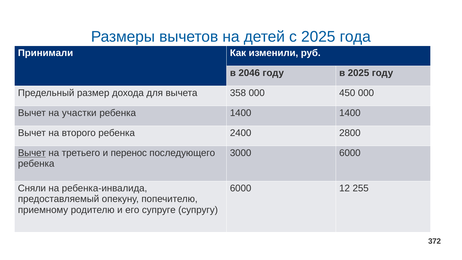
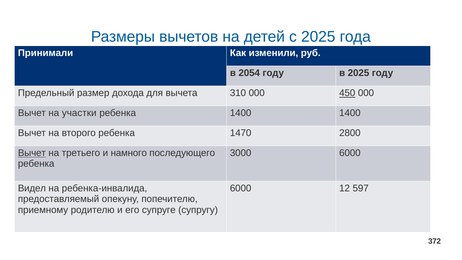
2046: 2046 -> 2054
358: 358 -> 310
450 underline: none -> present
2400: 2400 -> 1470
перенос: перенос -> намного
Сняли: Сняли -> Видел
255: 255 -> 597
